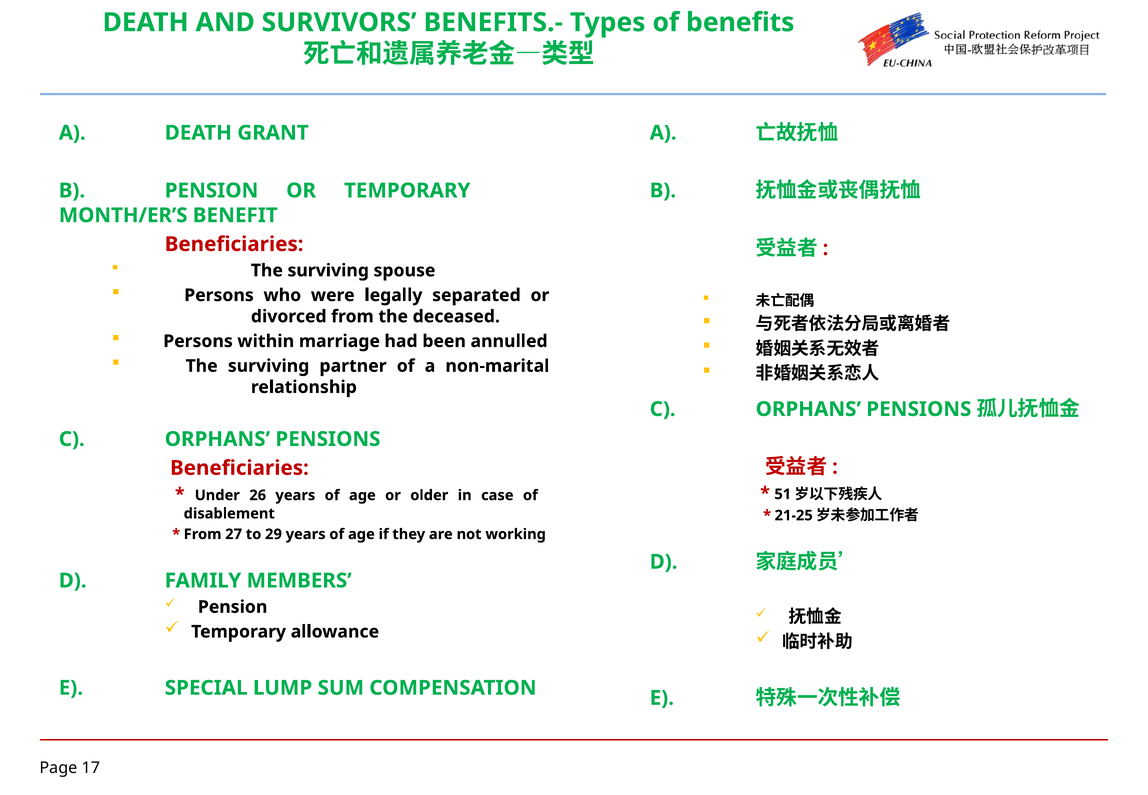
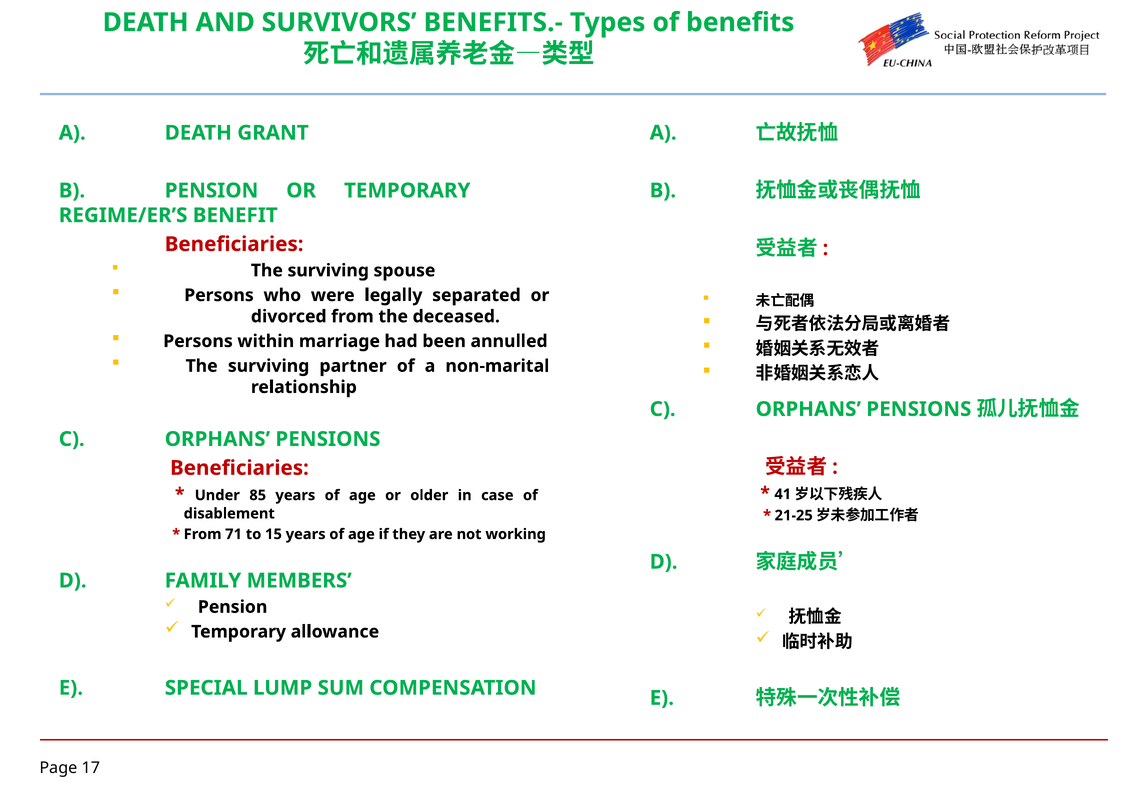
MONTH/ER’S: MONTH/ER’S -> REGIME/ER’S
51: 51 -> 41
26: 26 -> 85
27: 27 -> 71
29: 29 -> 15
